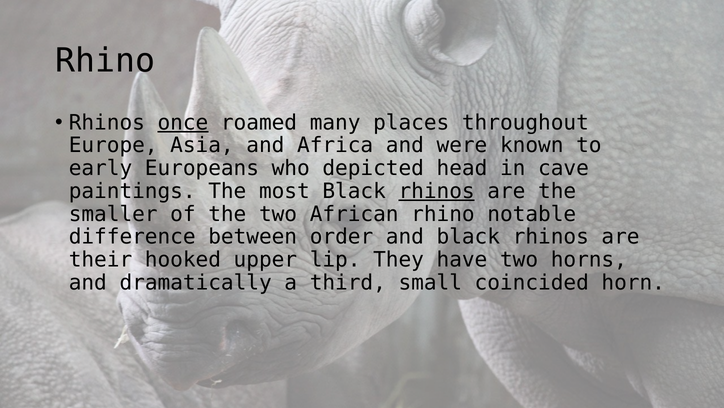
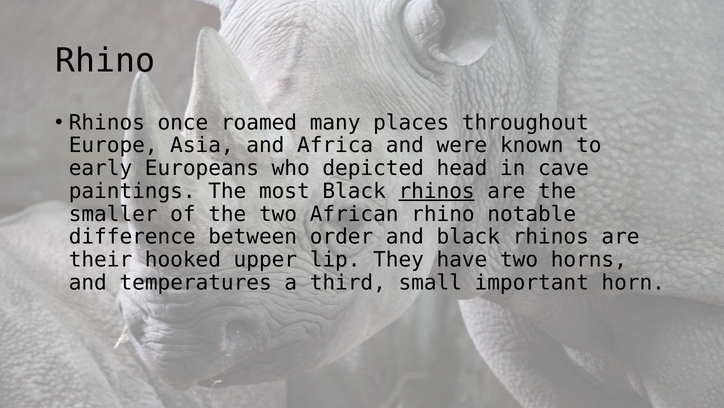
once underline: present -> none
dramatically: dramatically -> temperatures
coincided: coincided -> important
